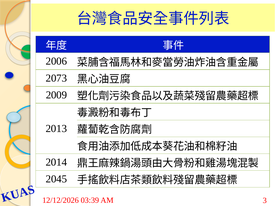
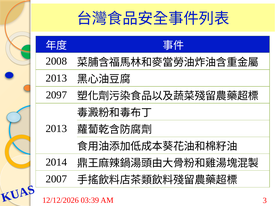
2006: 2006 -> 2008
2073 at (56, 78): 2073 -> 2013
2009: 2009 -> 2097
2045: 2045 -> 2007
